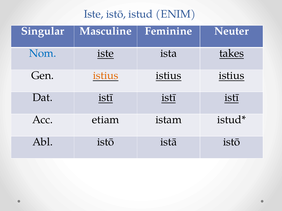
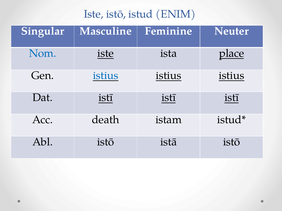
takes: takes -> place
istius at (106, 76) colour: orange -> blue
etiam: etiam -> death
